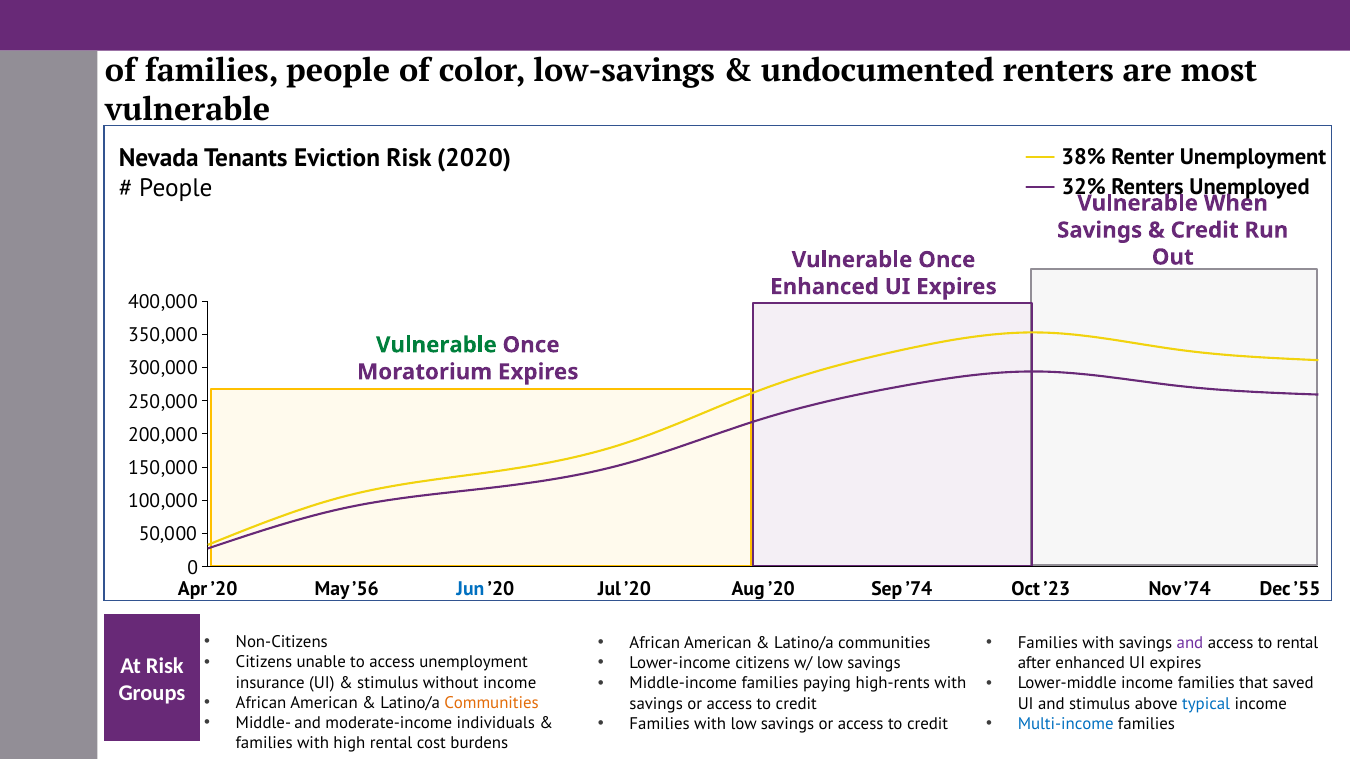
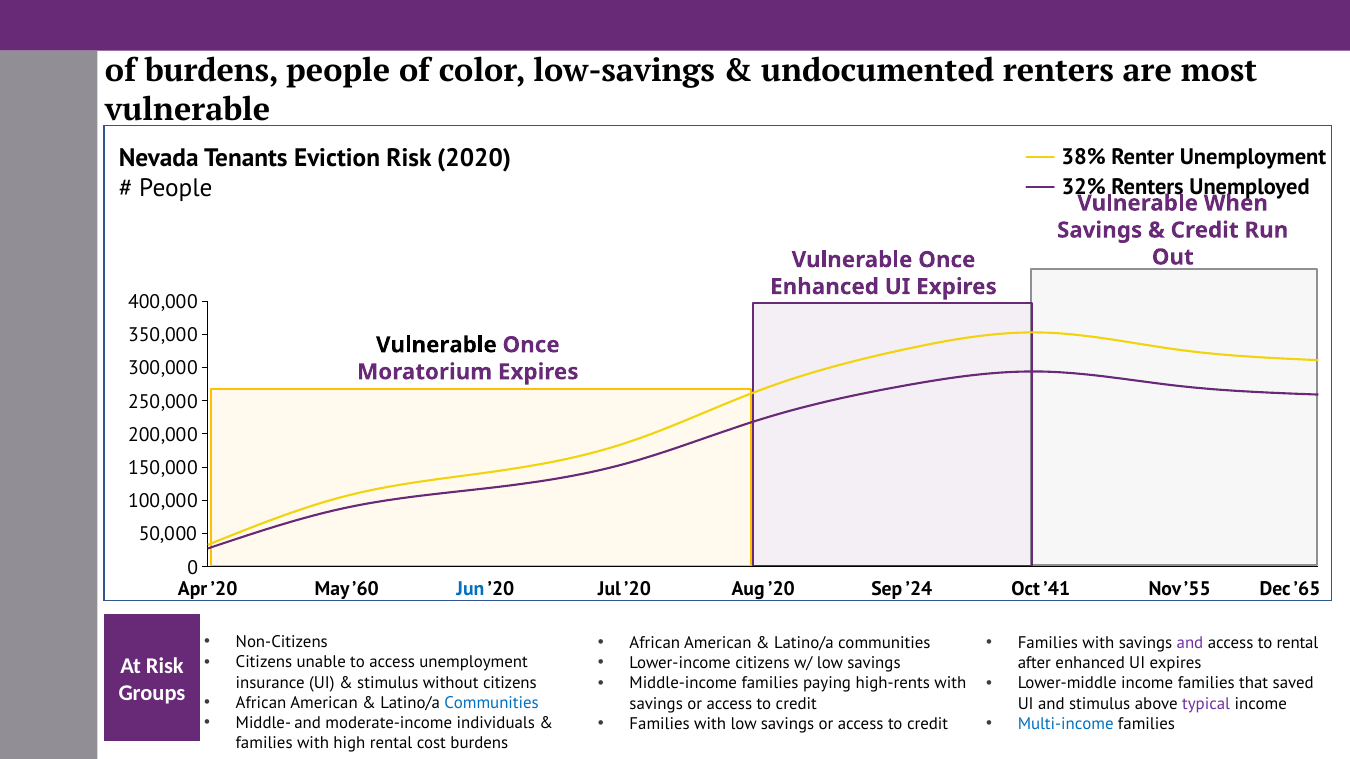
of families: families -> burdens
Vulnerable at (436, 345) colour: green -> black
’56: ’56 -> ’60
Sep ’74: ’74 -> ’24
’23: ’23 -> ’41
Nov ’74: ’74 -> ’55
’55: ’55 -> ’65
without income: income -> citizens
Communities at (492, 703) colour: orange -> blue
typical colour: blue -> purple
